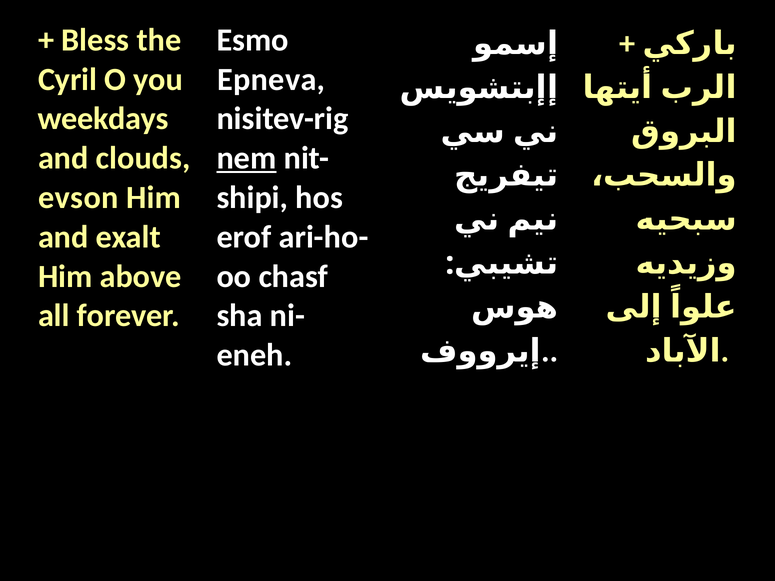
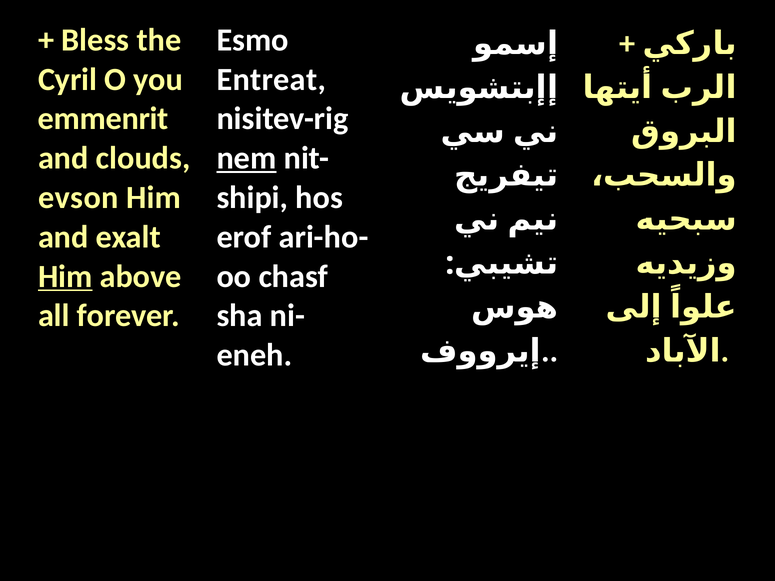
Epneva: Epneva -> Entreat
weekdays: weekdays -> emmenrit
Him at (65, 276) underline: none -> present
